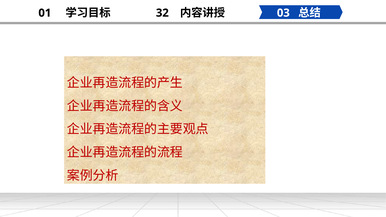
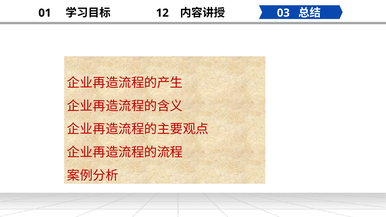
32: 32 -> 12
